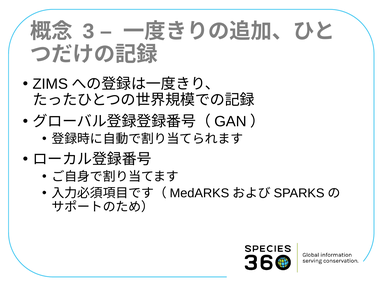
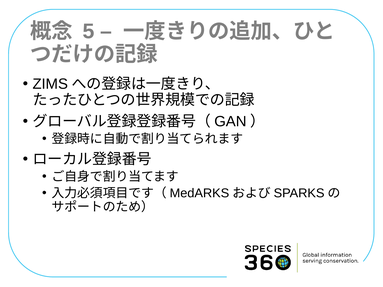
3: 3 -> 5
